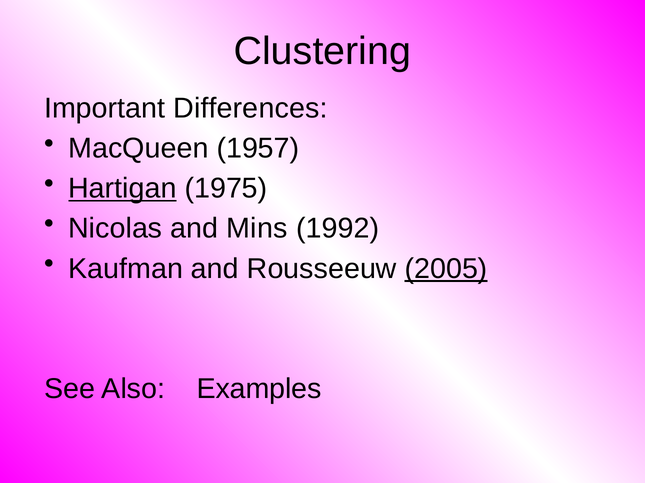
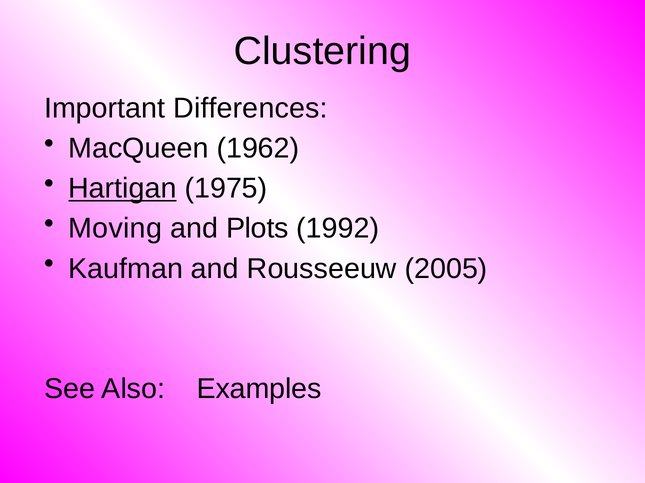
1957: 1957 -> 1962
Nicolas: Nicolas -> Moving
Mins: Mins -> Plots
2005 underline: present -> none
